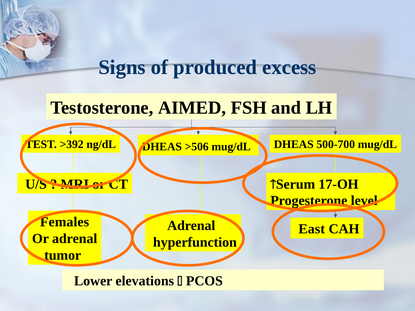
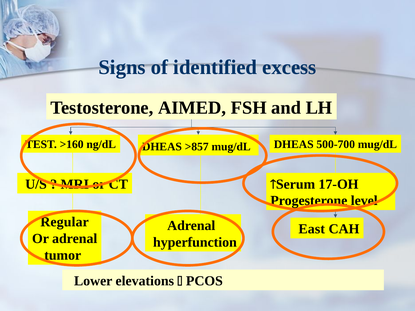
produced: produced -> identified
>392: >392 -> >160
>506: >506 -> >857
Females: Females -> Regular
